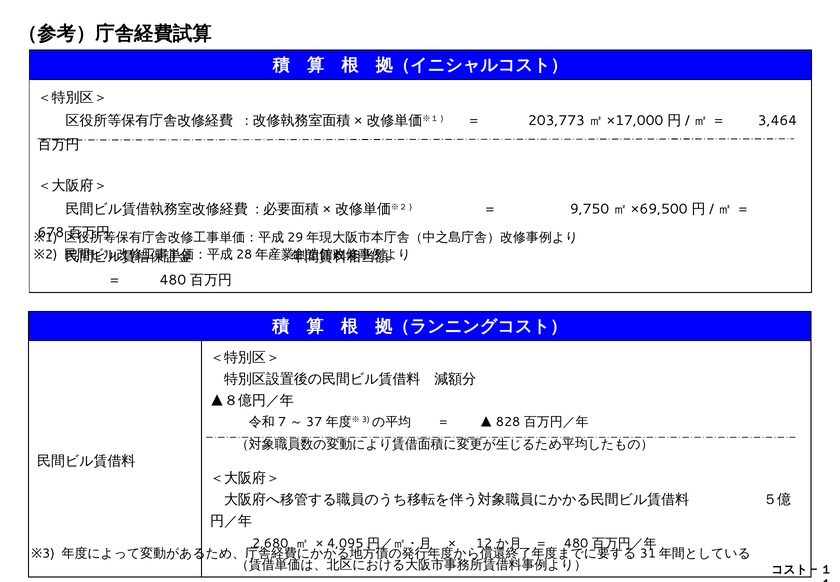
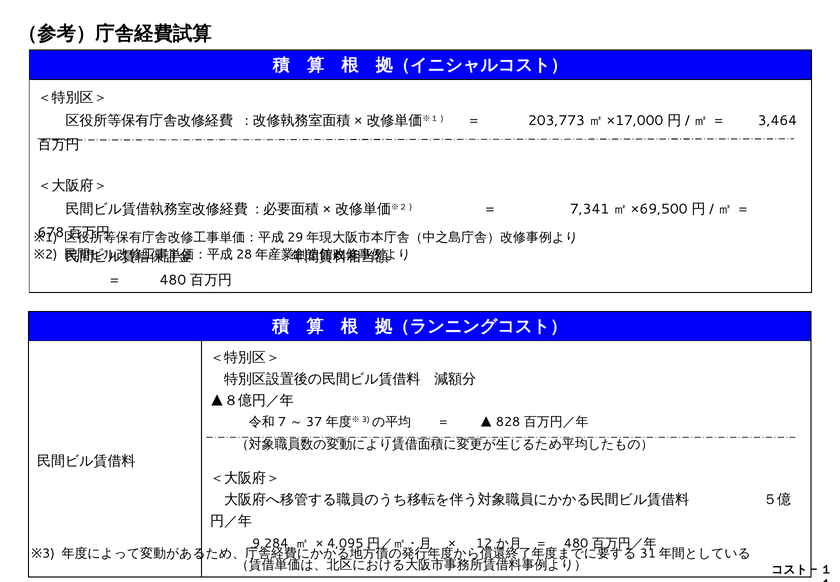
9,750: 9,750 -> 7,341
2,680: 2,680 -> 9,284
